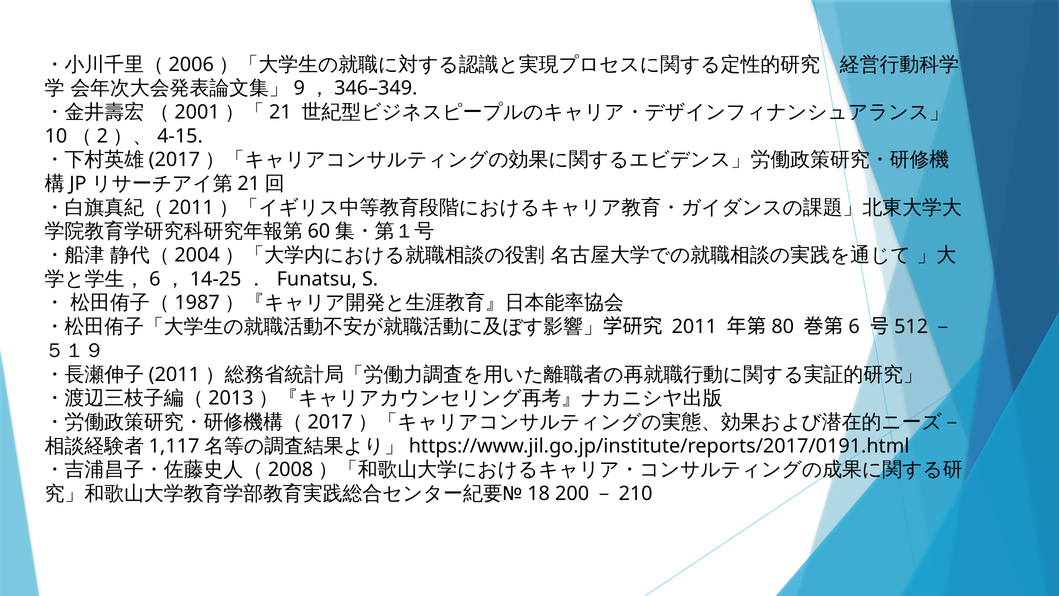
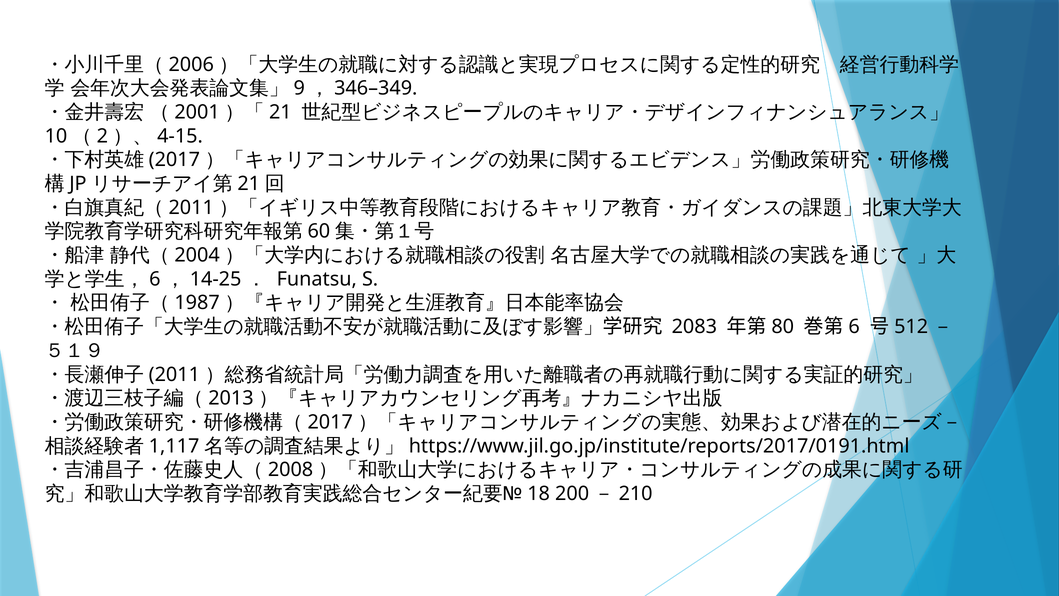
2011: 2011 -> 2083
